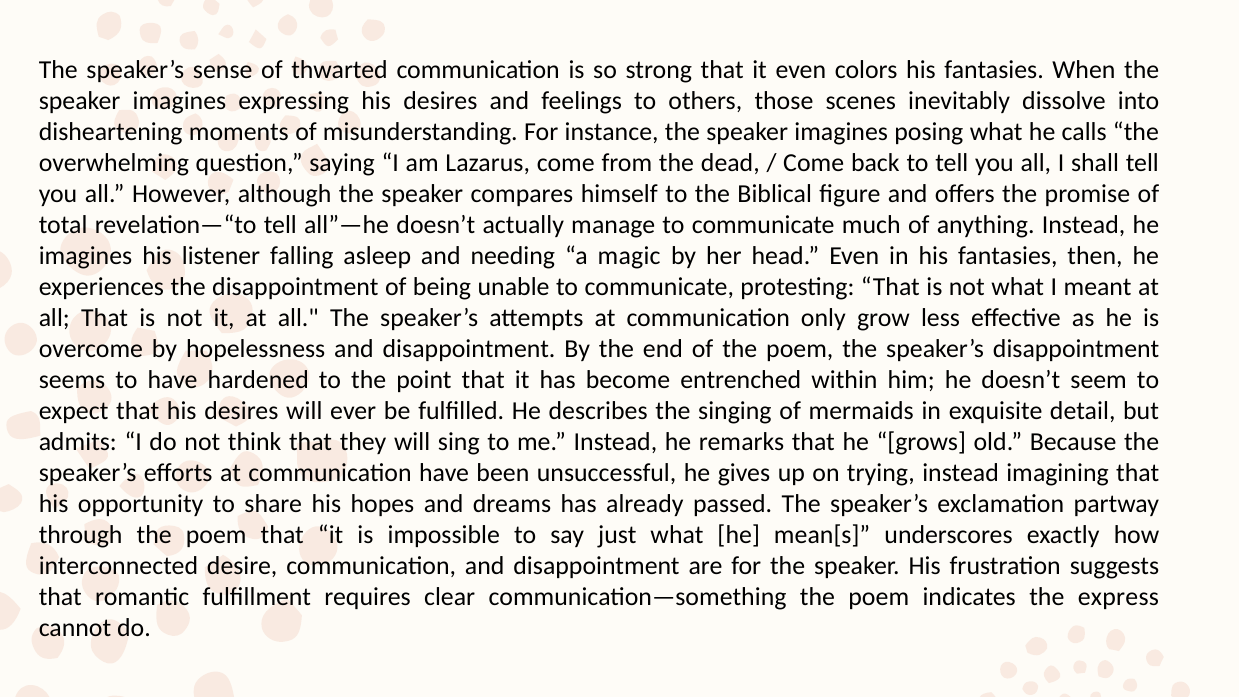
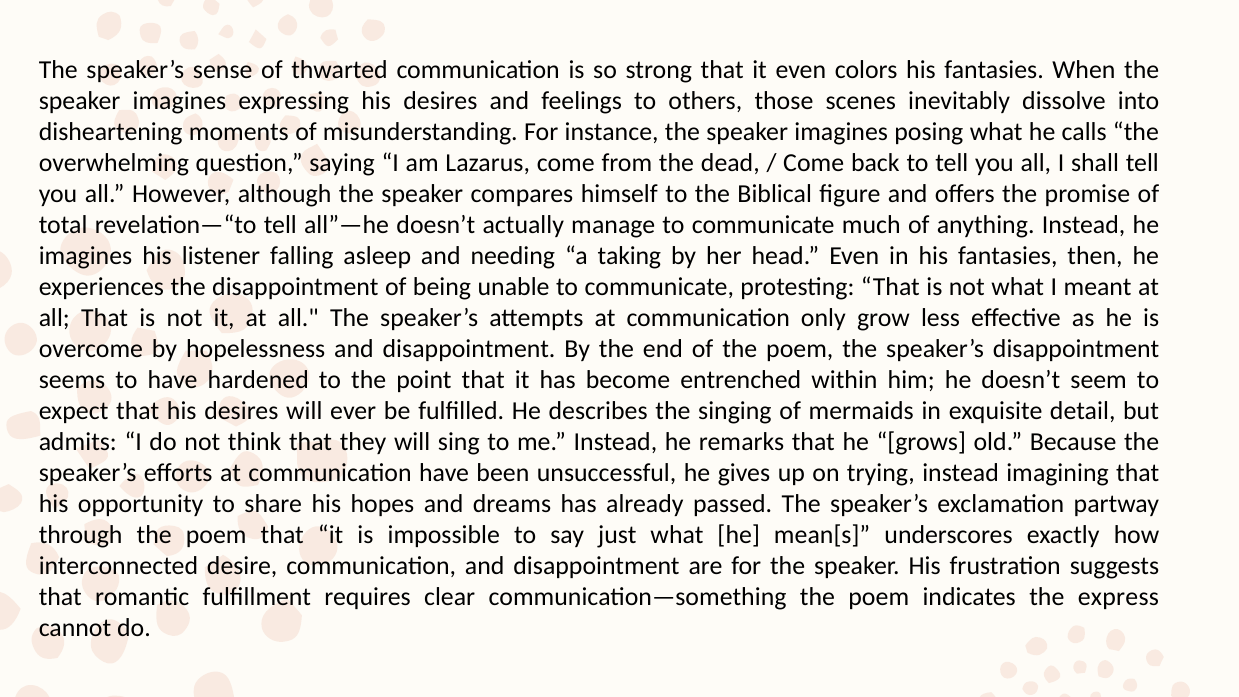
magic: magic -> taking
